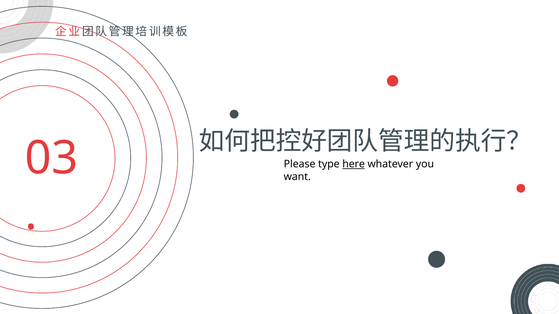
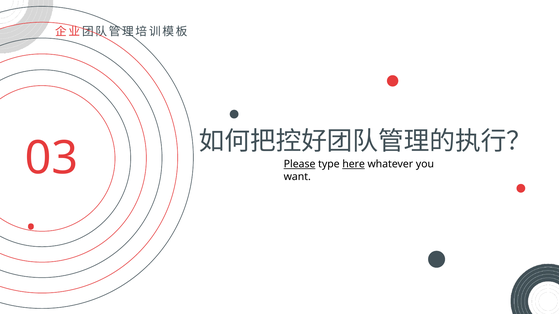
Please underline: none -> present
